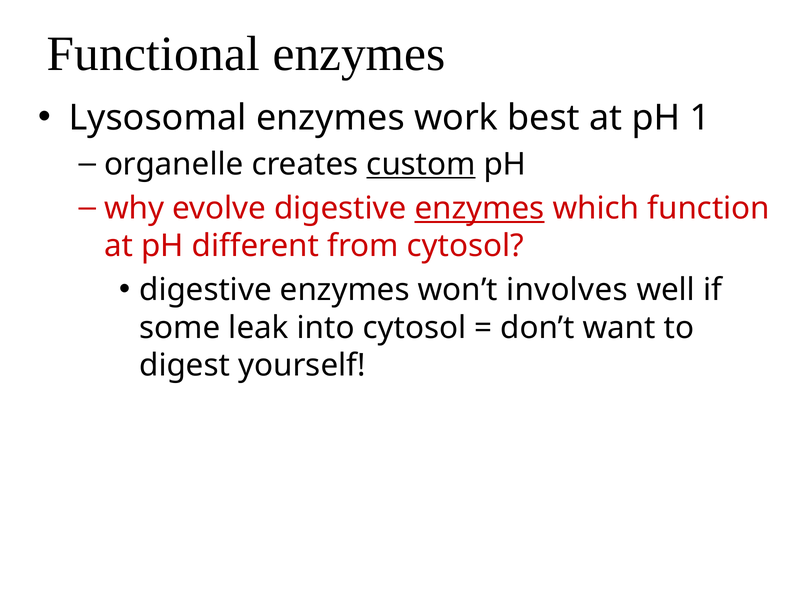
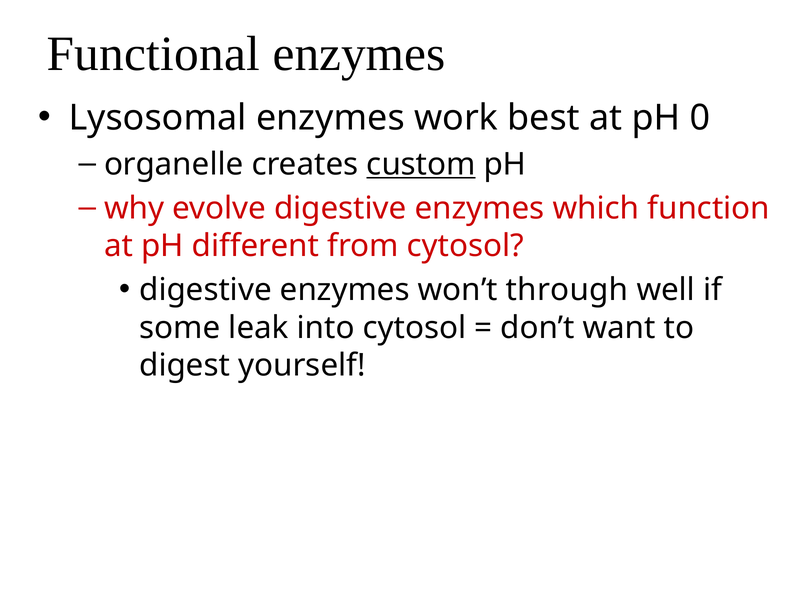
1: 1 -> 0
enzymes at (480, 208) underline: present -> none
involves: involves -> through
